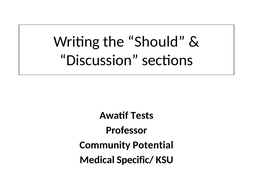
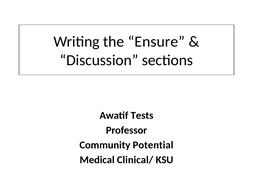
Should: Should -> Ensure
Specific/: Specific/ -> Clinical/
